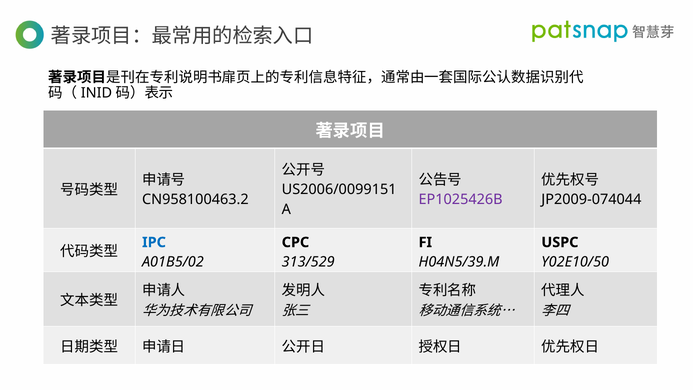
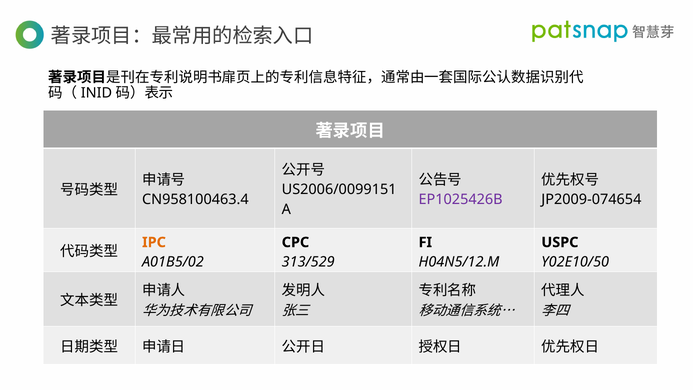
CN958100463.2: CN958100463.2 -> CN958100463.4
JP2009-074044: JP2009-074044 -> JP2009-074654
IPC colour: blue -> orange
H04N5/39.M: H04N5/39.M -> H04N5/12.M
